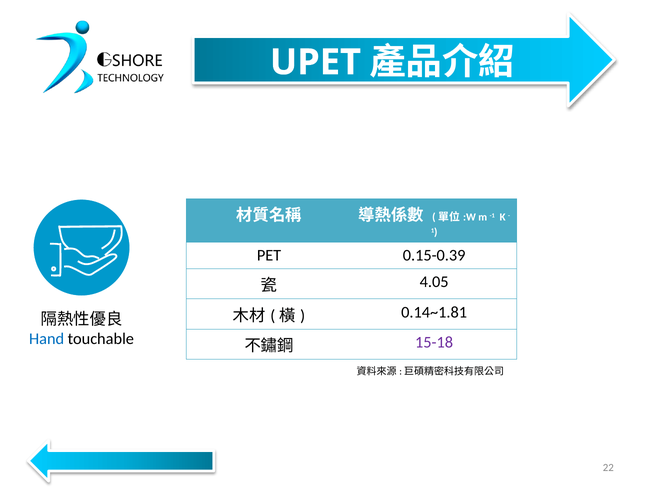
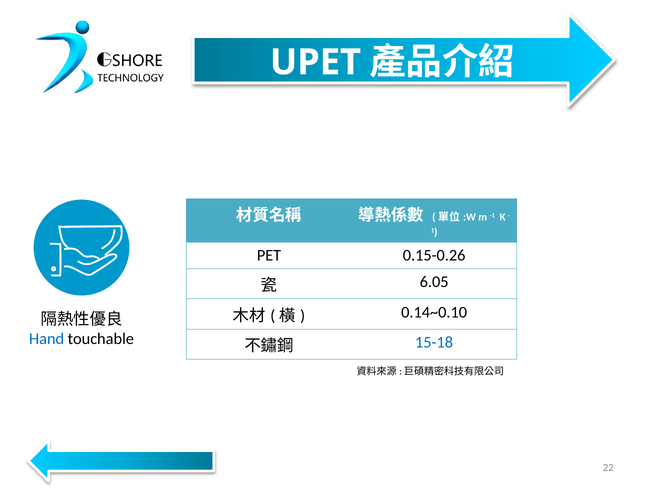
0.15-0.39: 0.15-0.39 -> 0.15-0.26
4.05: 4.05 -> 6.05
0.14~1.81: 0.14~1.81 -> 0.14~0.10
15-18 colour: purple -> blue
